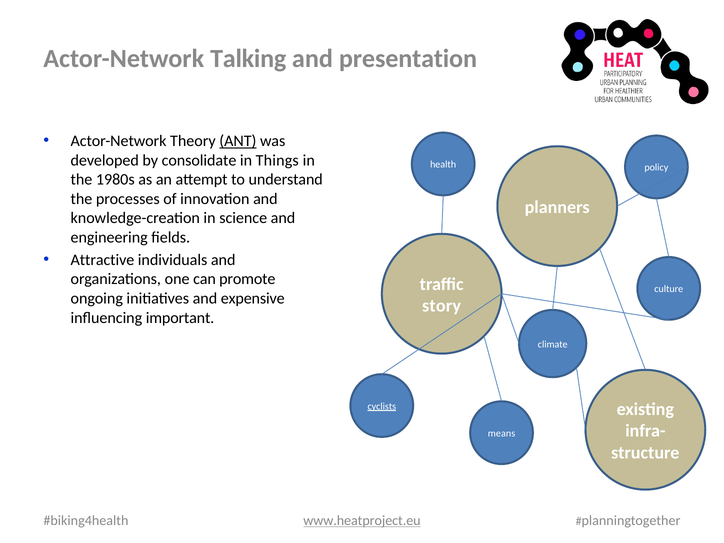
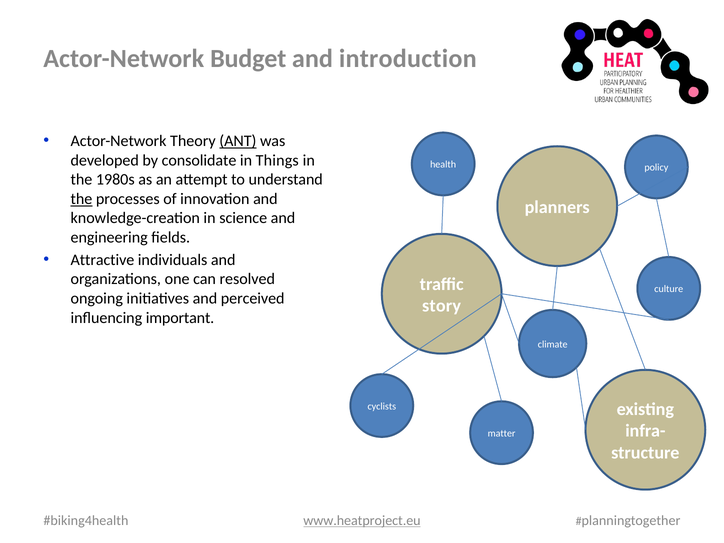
Talking: Talking -> Budget
presentation: presentation -> introduction
the at (81, 199) underline: none -> present
promote: promote -> resolved
expensive: expensive -> perceived
cyclists underline: present -> none
means: means -> matter
